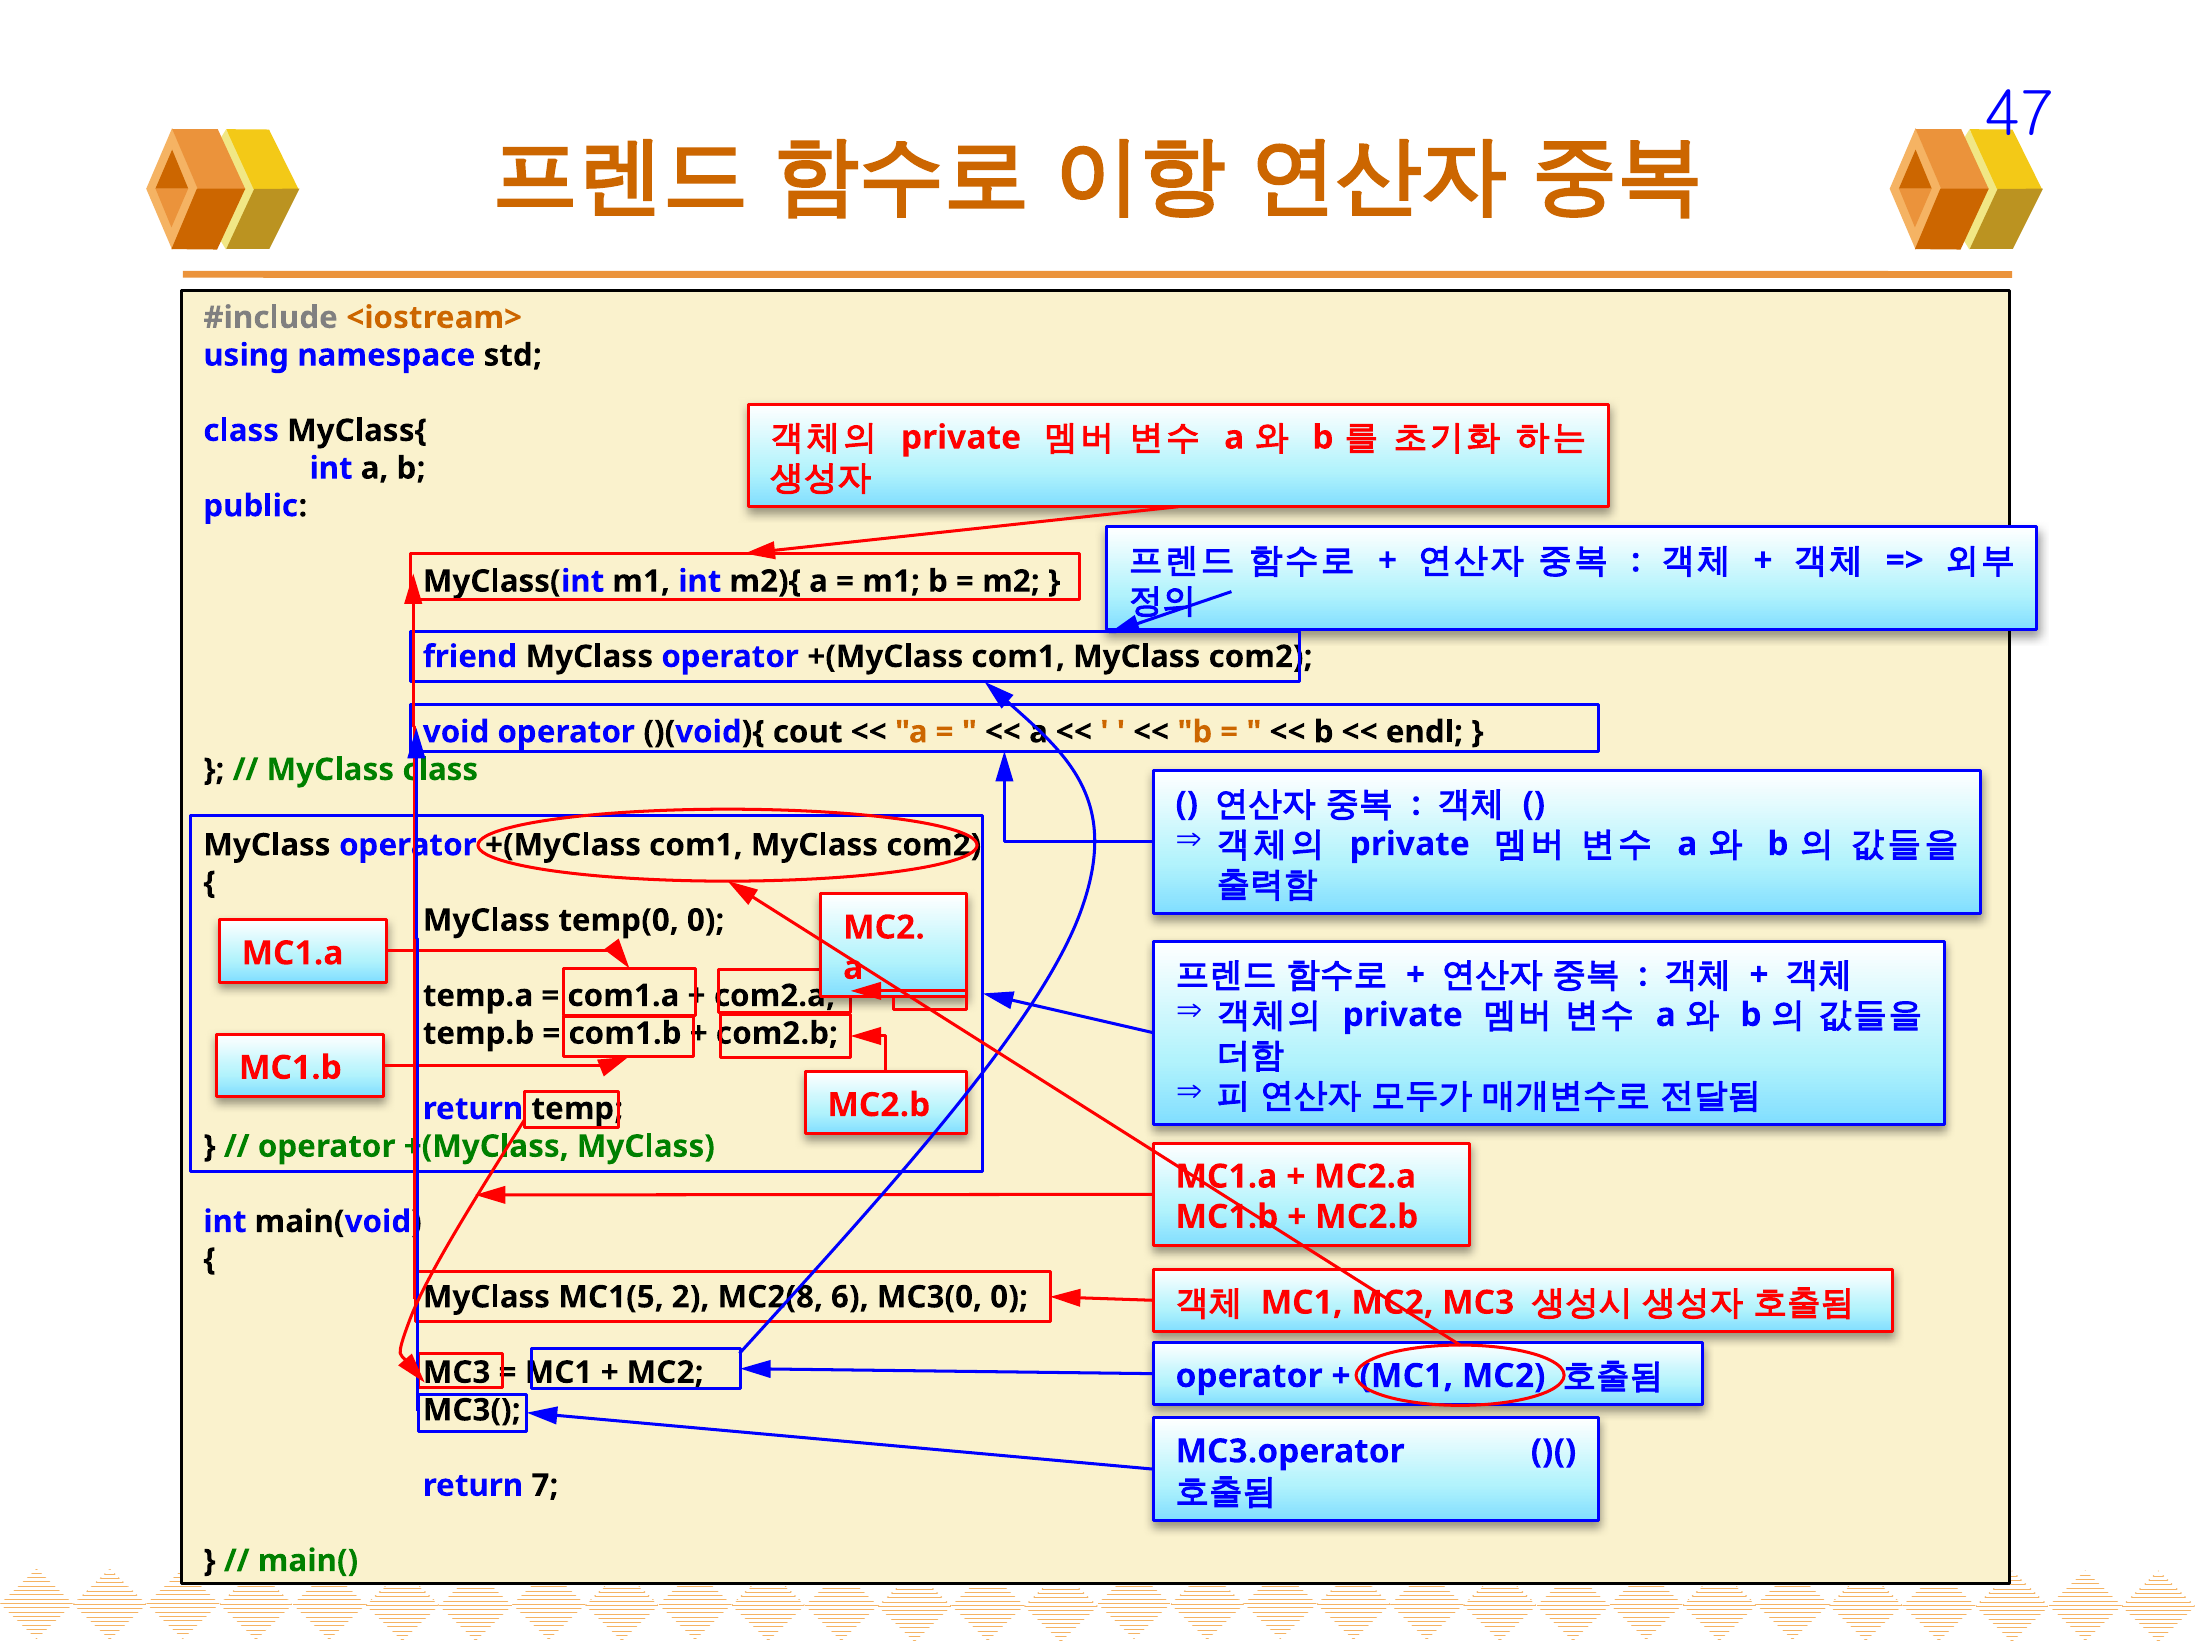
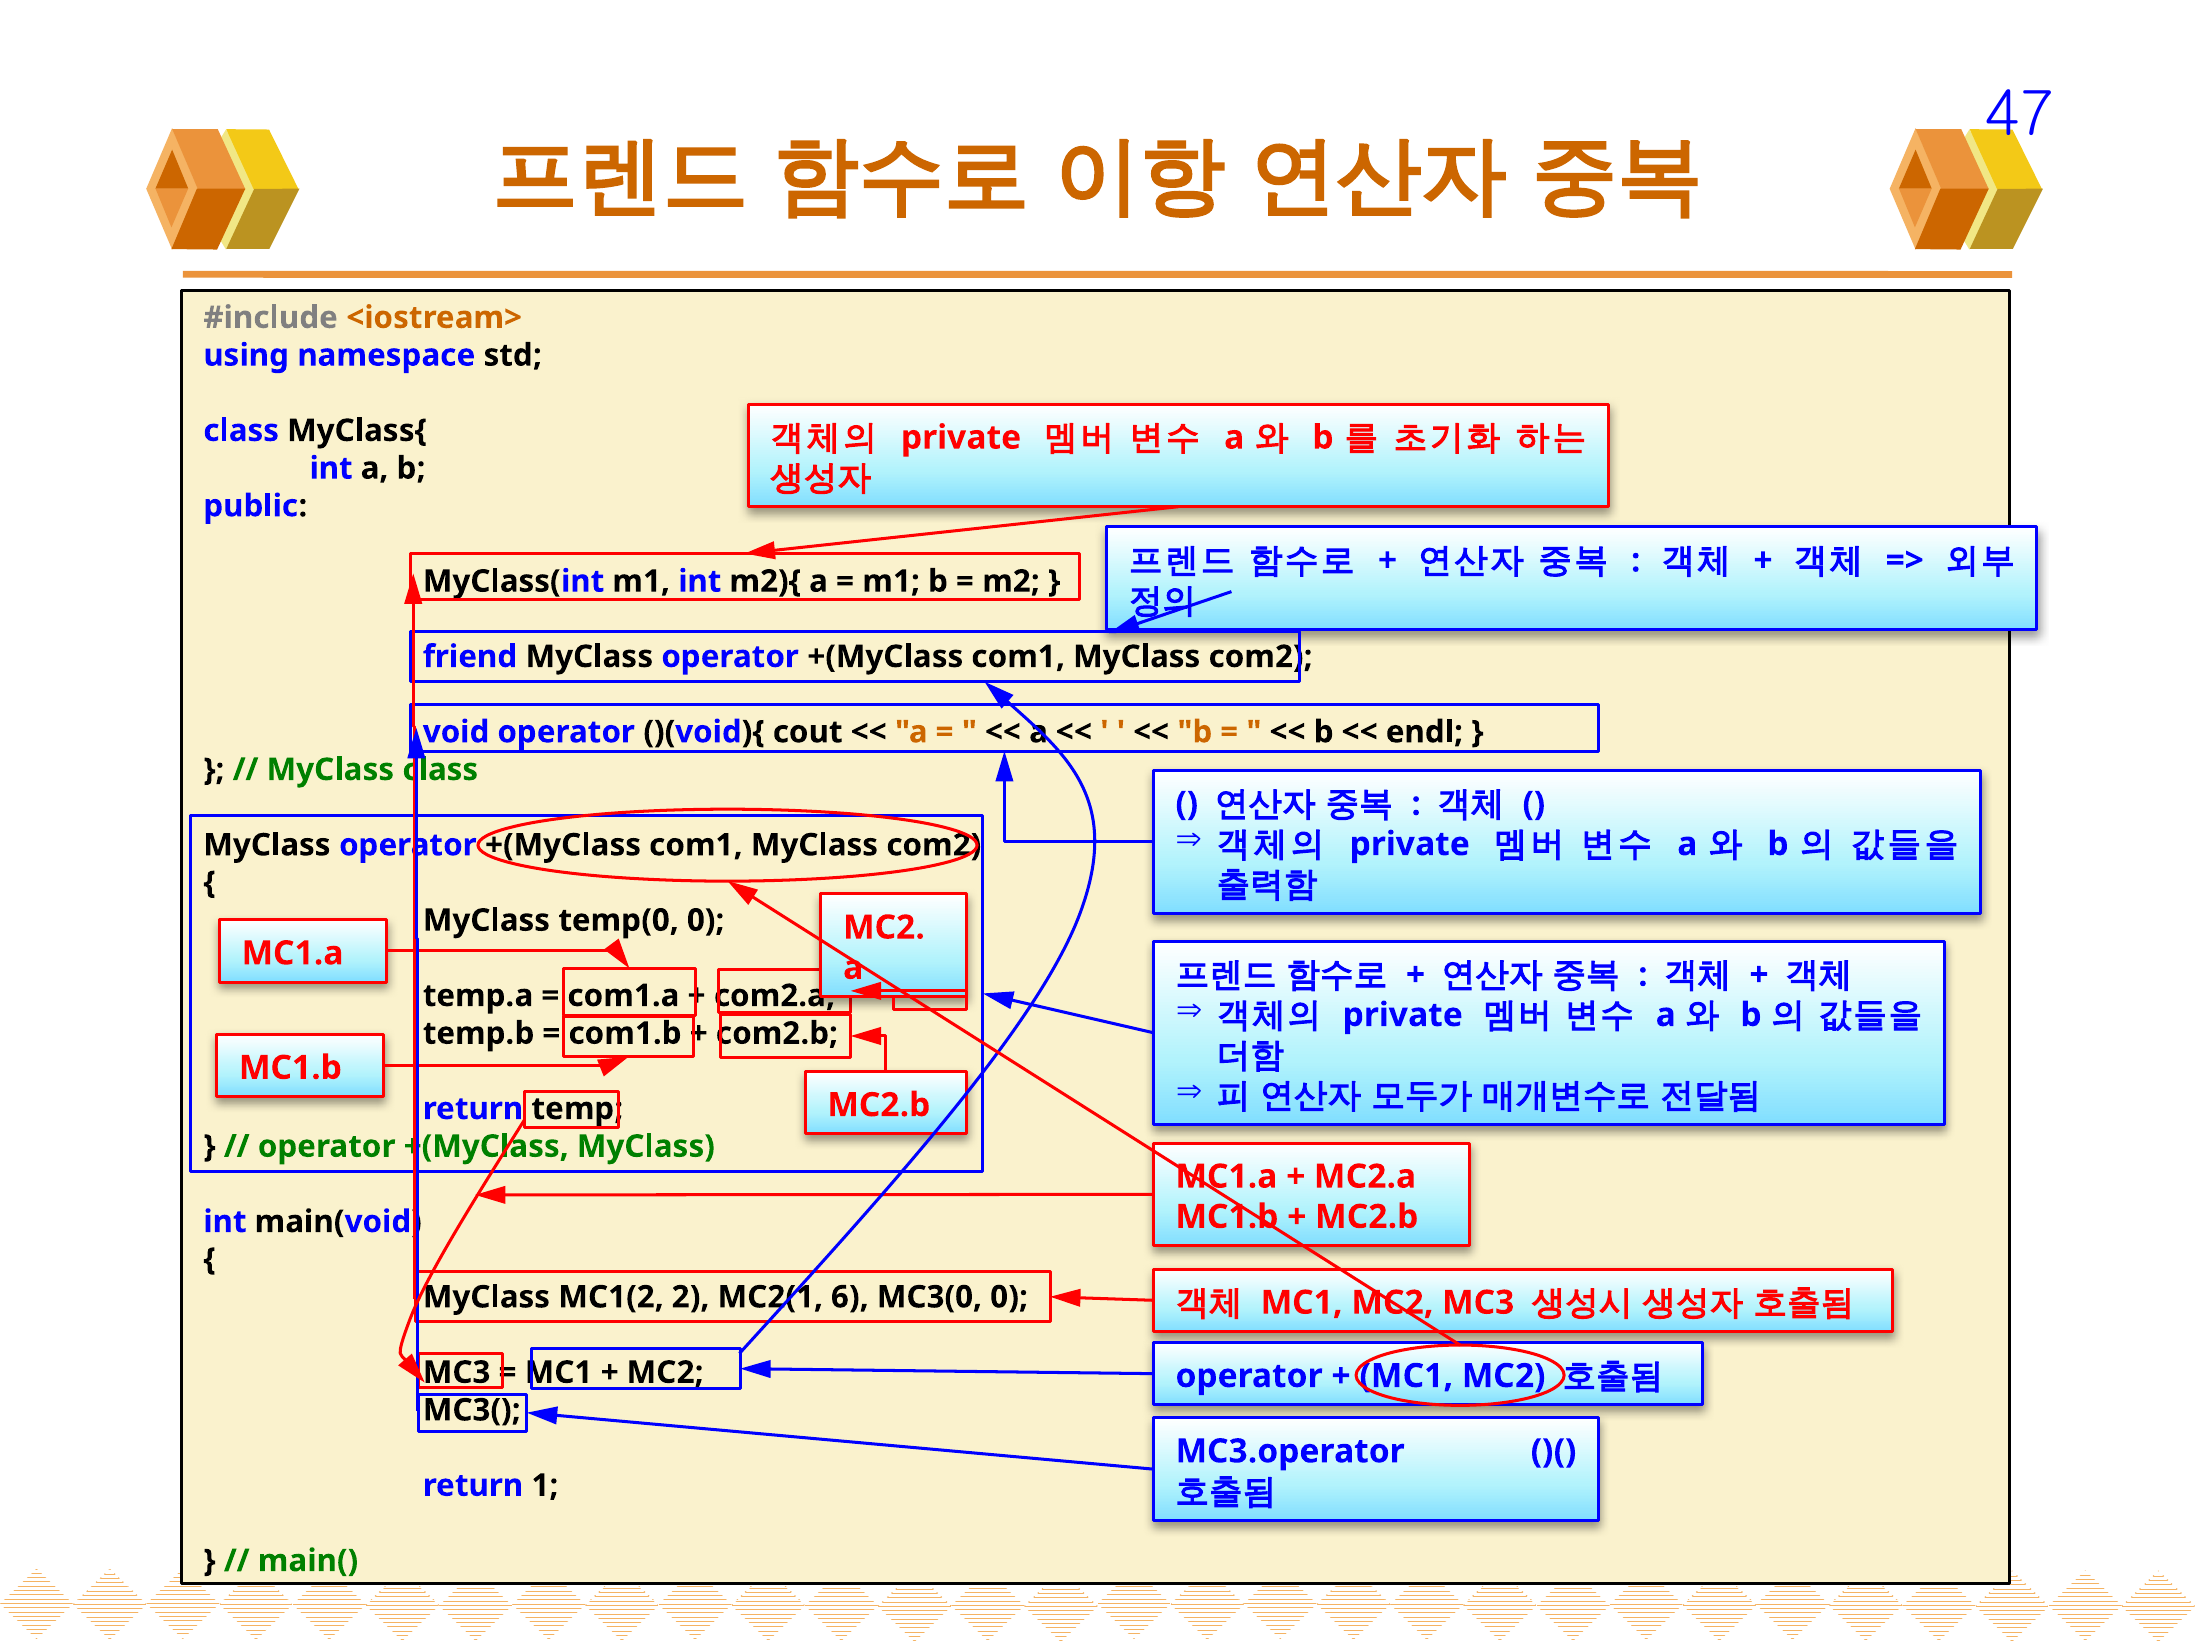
MC1(5: MC1(5 -> MC1(2
MC2(8: MC2(8 -> MC2(1
7: 7 -> 1
